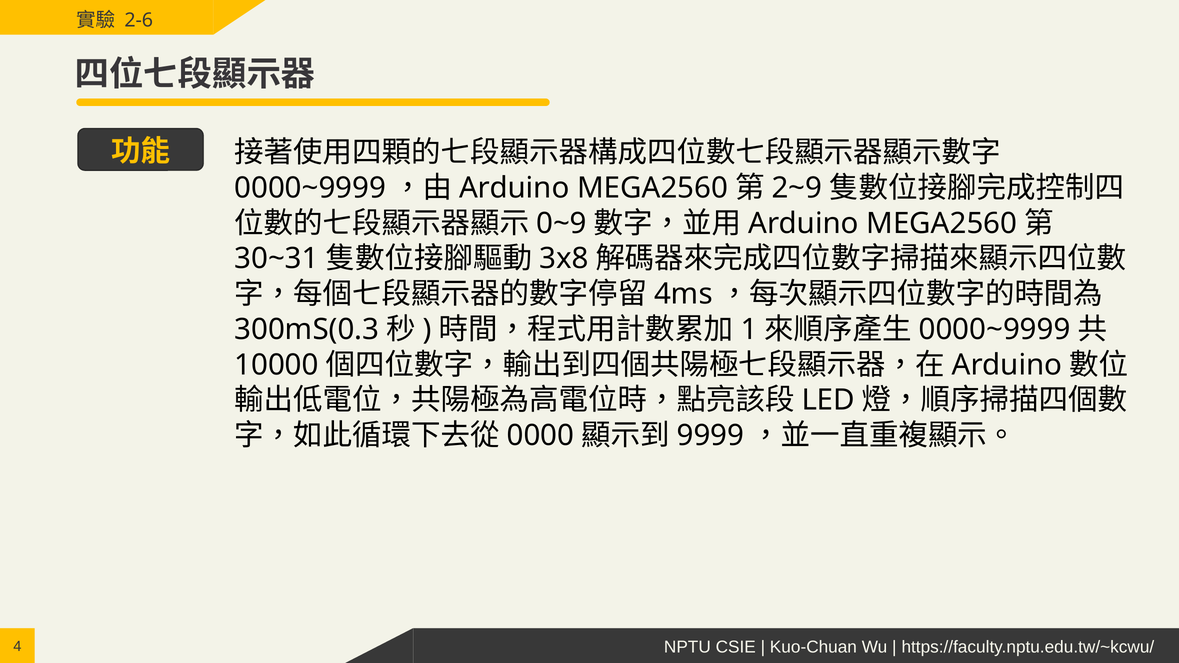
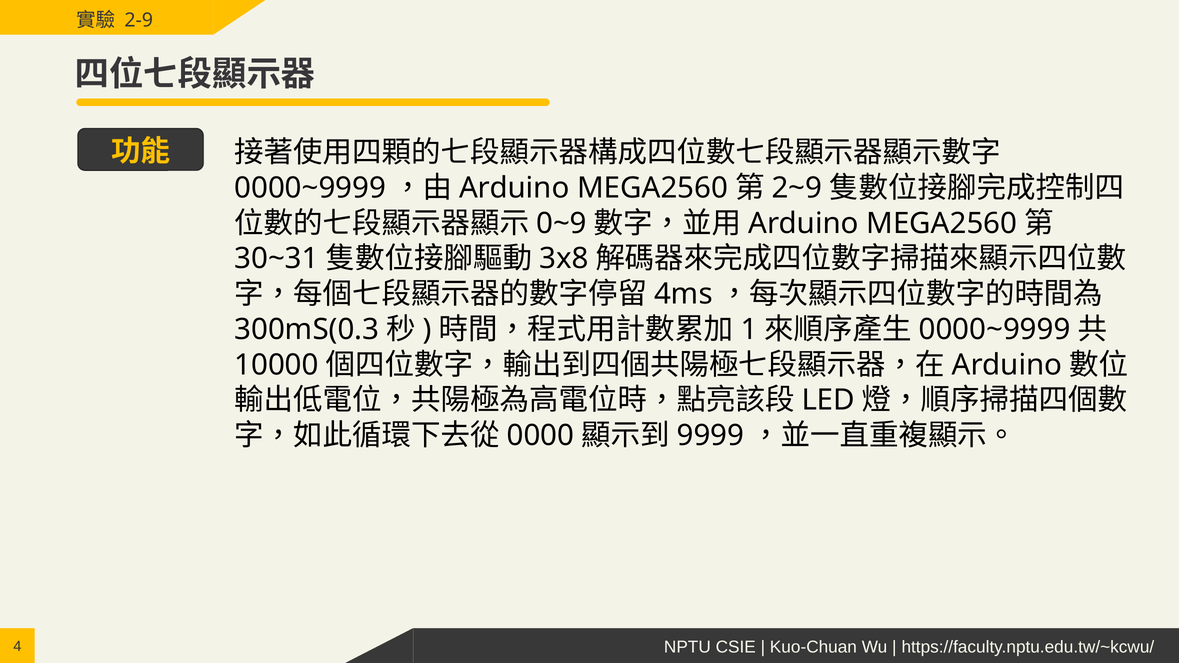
2-6: 2-6 -> 2-9
